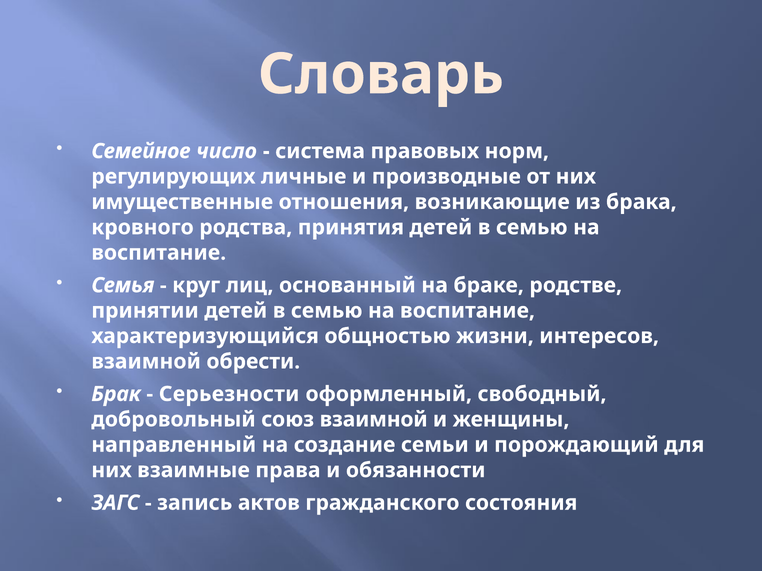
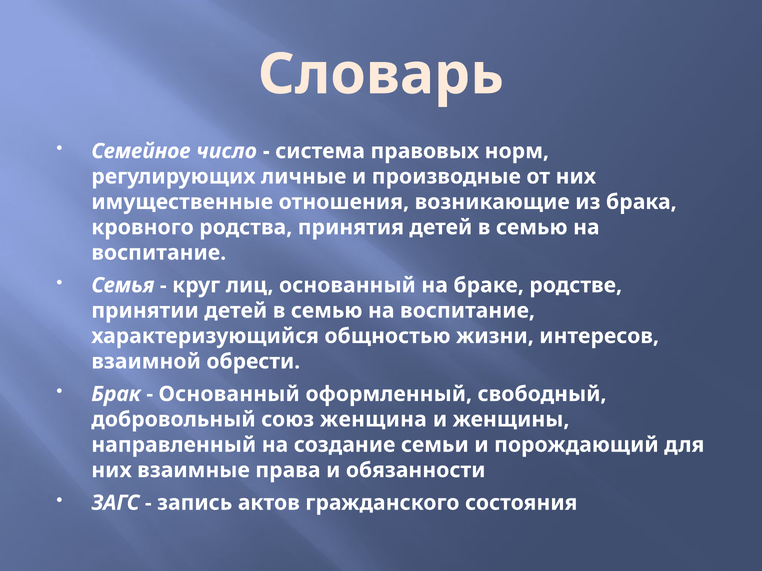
Серьезности at (229, 394): Серьезности -> Основанный
союз взаимной: взаимной -> женщина
